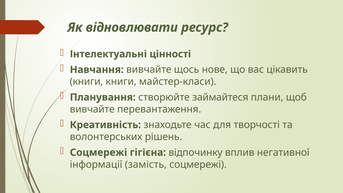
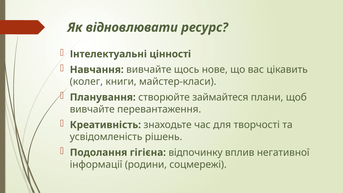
книги at (86, 82): книги -> колег
волонтерських: волонтерських -> усвідомленість
Соцмережі at (99, 152): Соцмережі -> Подолання
замість: замість -> родини
